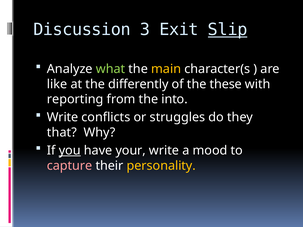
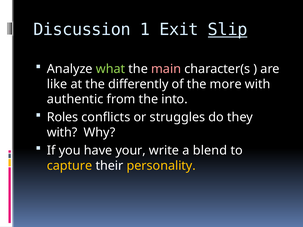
3: 3 -> 1
main colour: yellow -> pink
these: these -> more
reporting: reporting -> authentic
Write at (63, 117): Write -> Roles
that at (62, 133): that -> with
you underline: present -> none
mood: mood -> blend
capture colour: pink -> yellow
